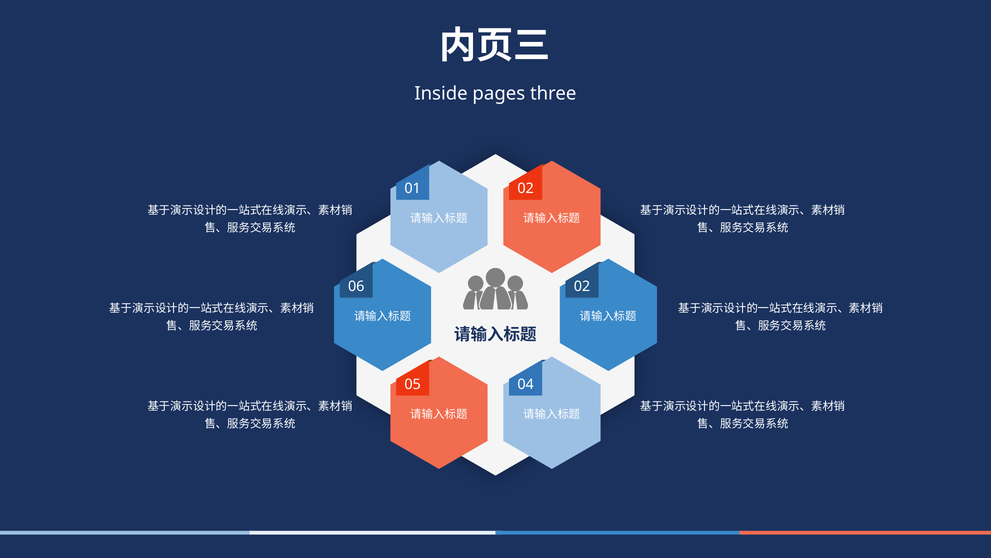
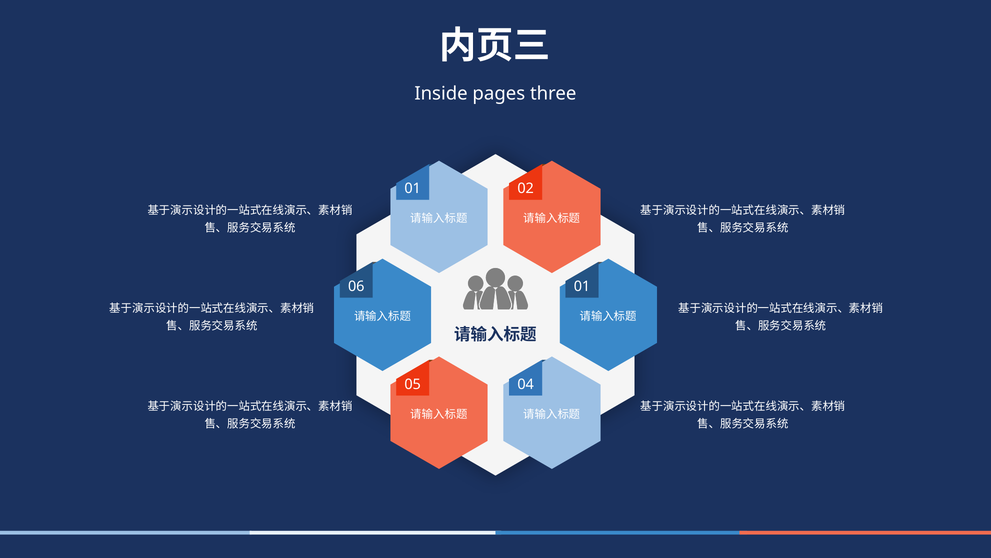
06 02: 02 -> 01
